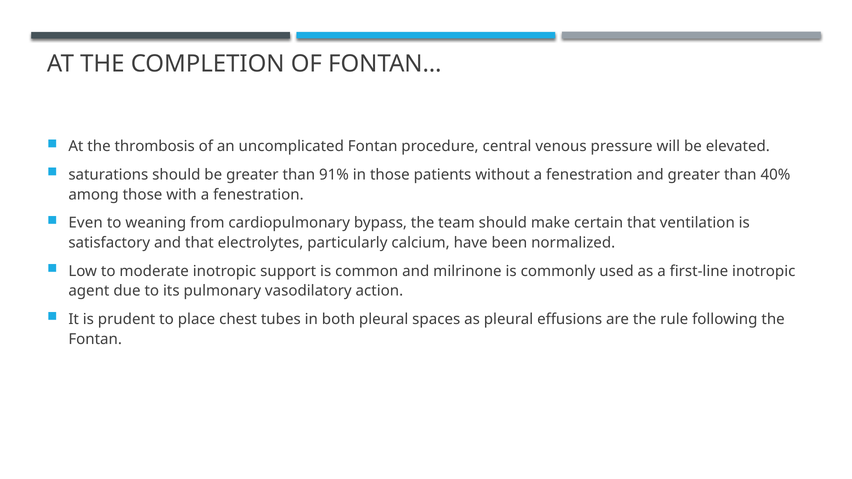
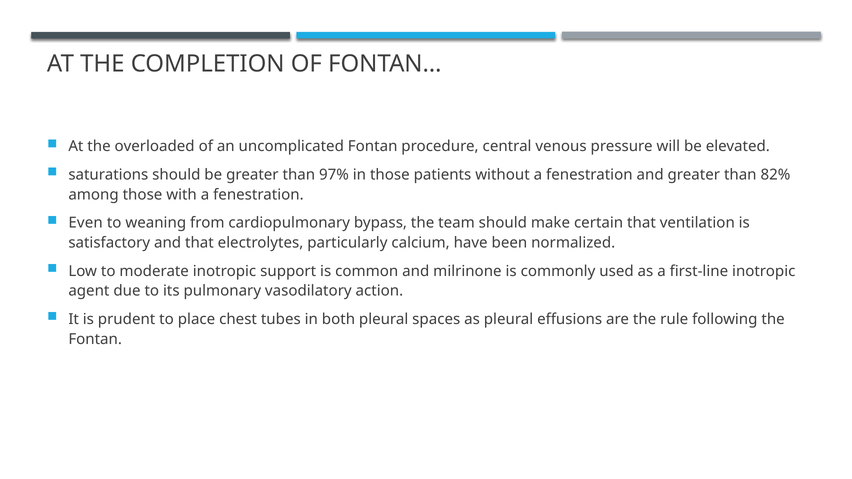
thrombosis: thrombosis -> overloaded
91%: 91% -> 97%
40%: 40% -> 82%
